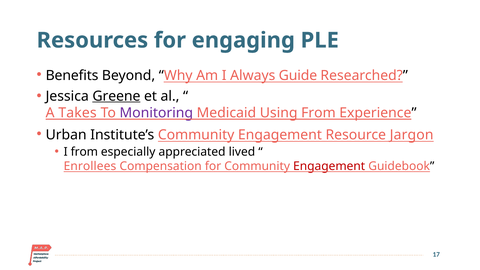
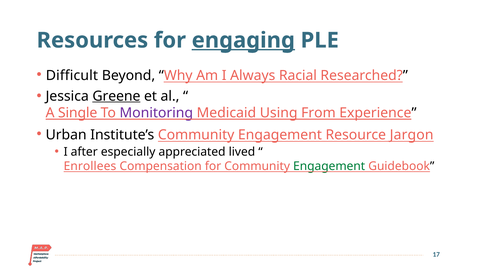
engaging underline: none -> present
Benefits: Benefits -> Difficult
Guide: Guide -> Racial
Takes: Takes -> Single
I from: from -> after
Engagement at (329, 166) colour: red -> green
